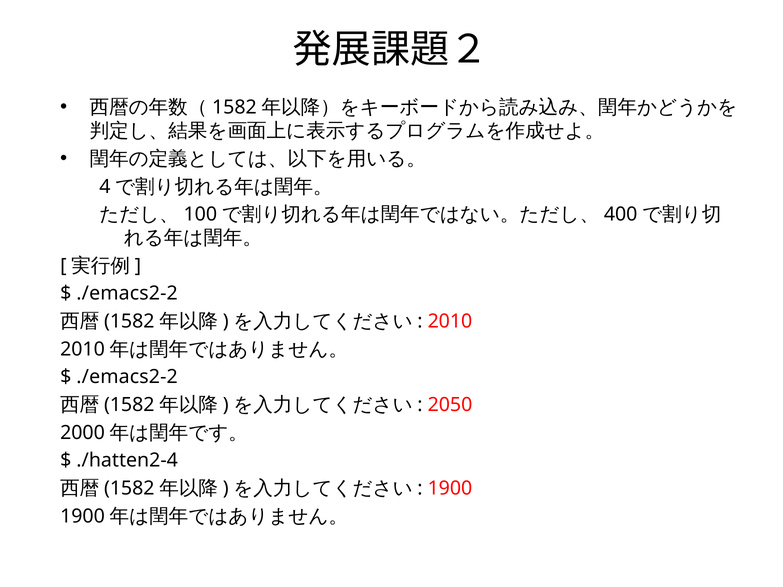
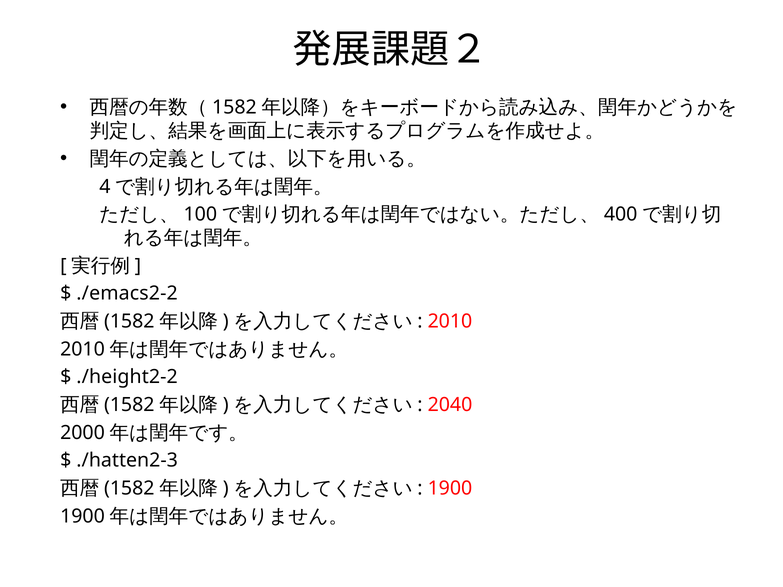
./emacs2-2 at (127, 377): ./emacs2-2 -> ./height2-2
2050: 2050 -> 2040
./hatten2-4: ./hatten2-4 -> ./hatten2-3
